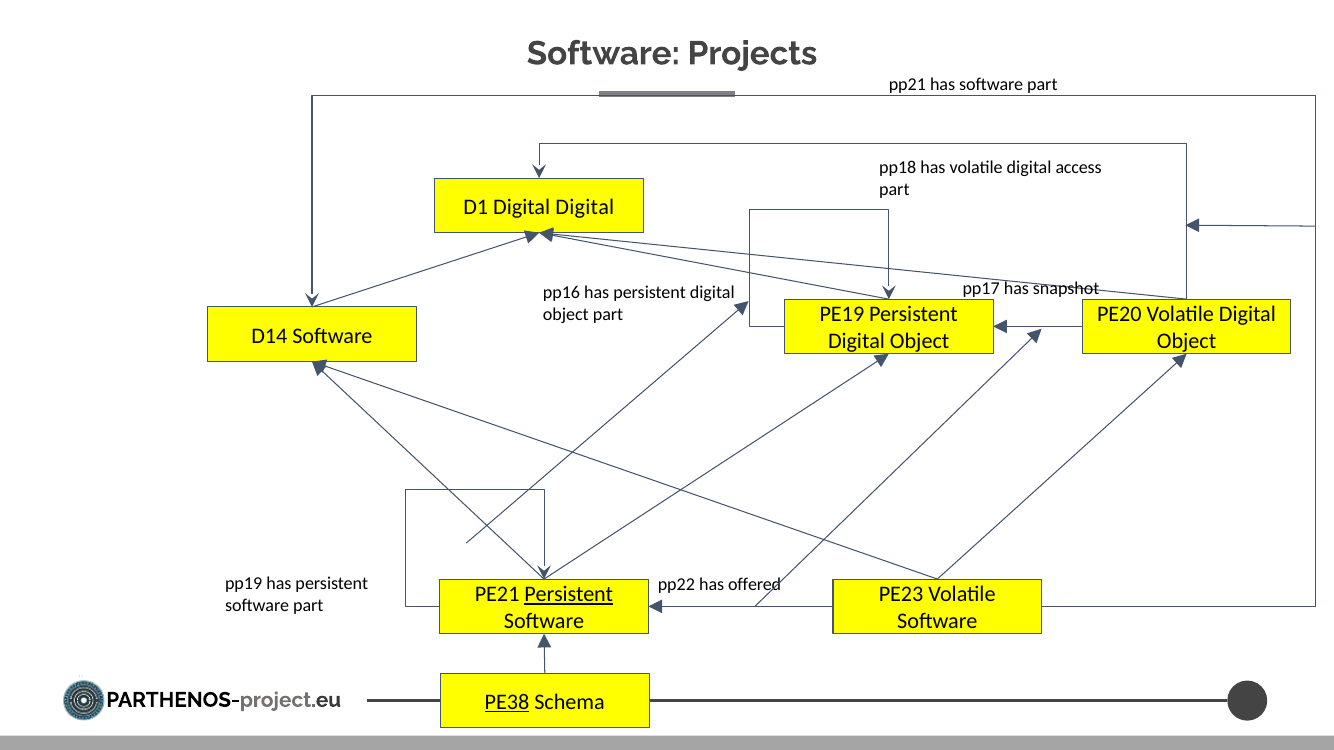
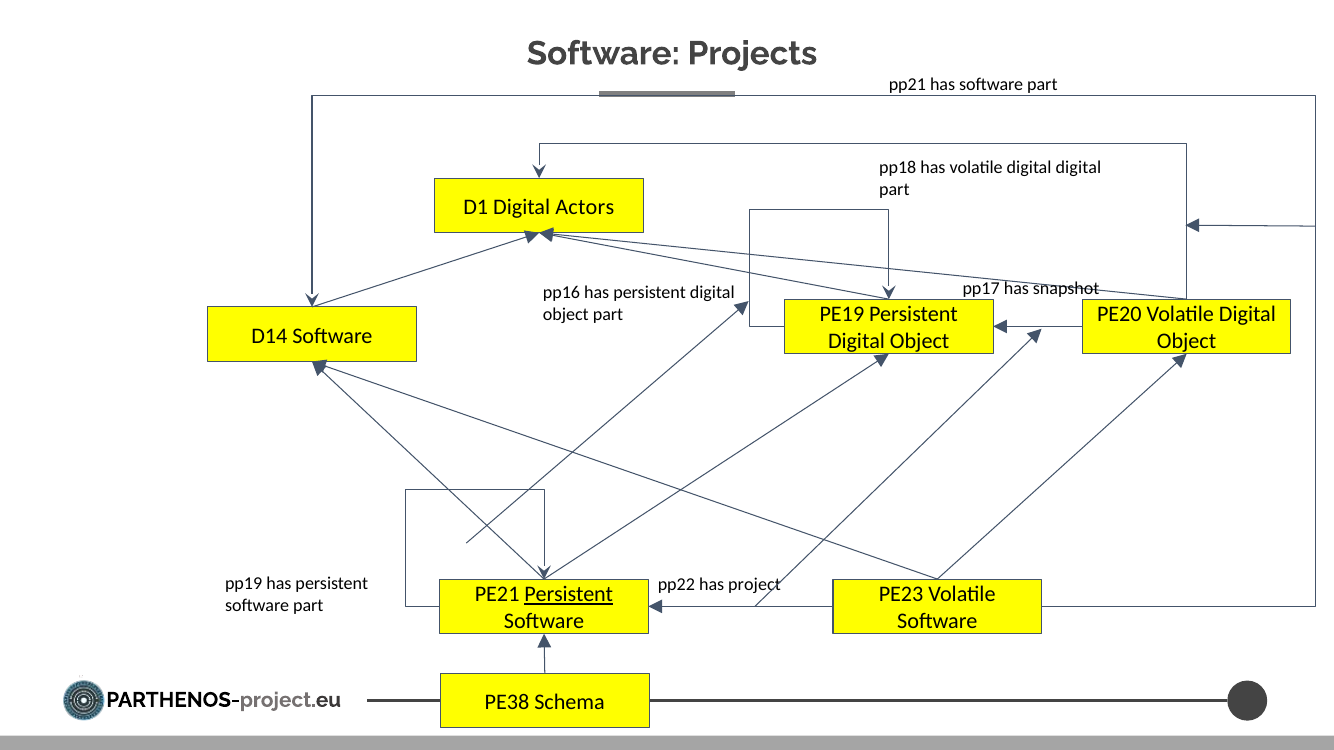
digital access: access -> digital
Digital Digital: Digital -> Actors
offered: offered -> project
PE38 underline: present -> none
